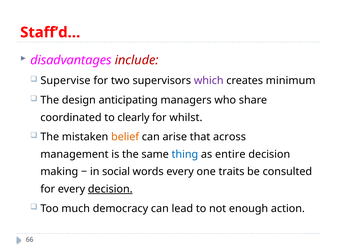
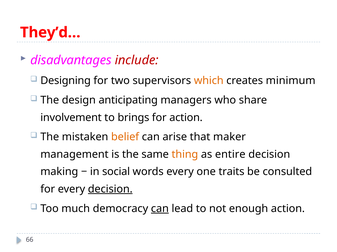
Staff’d…: Staff’d… -> They’d…
Supervise: Supervise -> Designing
which colour: purple -> orange
coordinated: coordinated -> involvement
clearly: clearly -> brings
for whilst: whilst -> action
across: across -> maker
thing colour: blue -> orange
can at (160, 209) underline: none -> present
